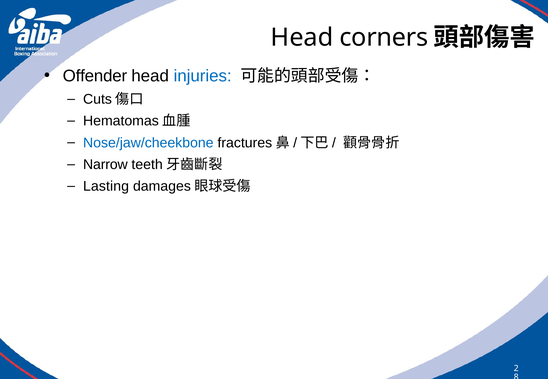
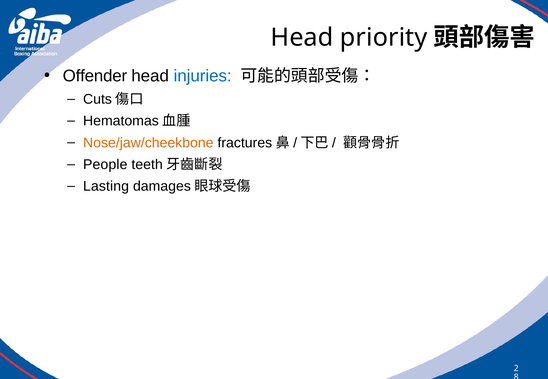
corners: corners -> priority
Nose/jaw/cheekbone colour: blue -> orange
Narrow: Narrow -> People
